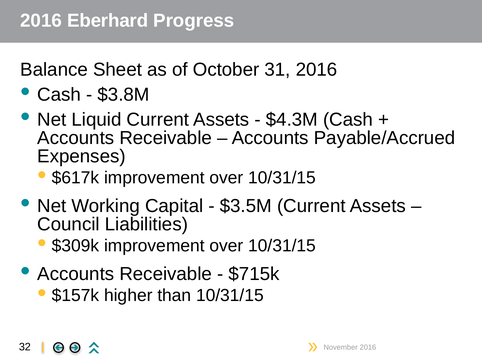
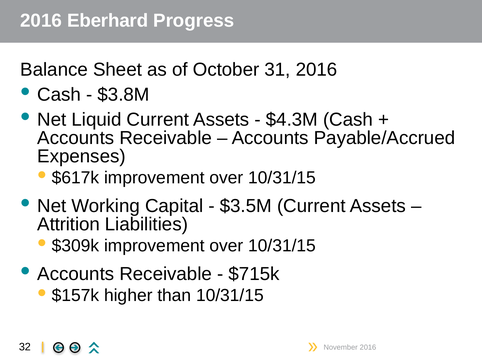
Council: Council -> Attrition
